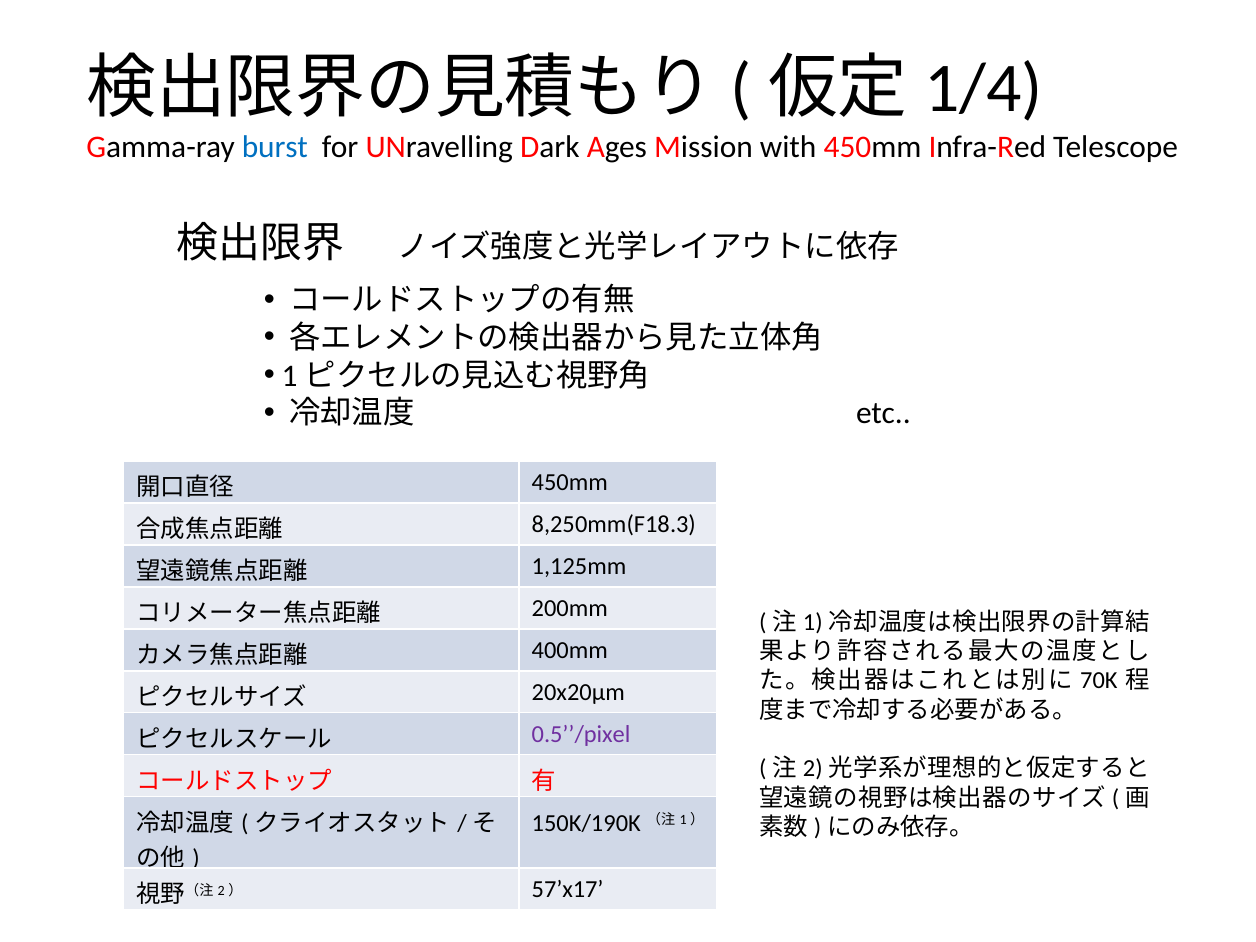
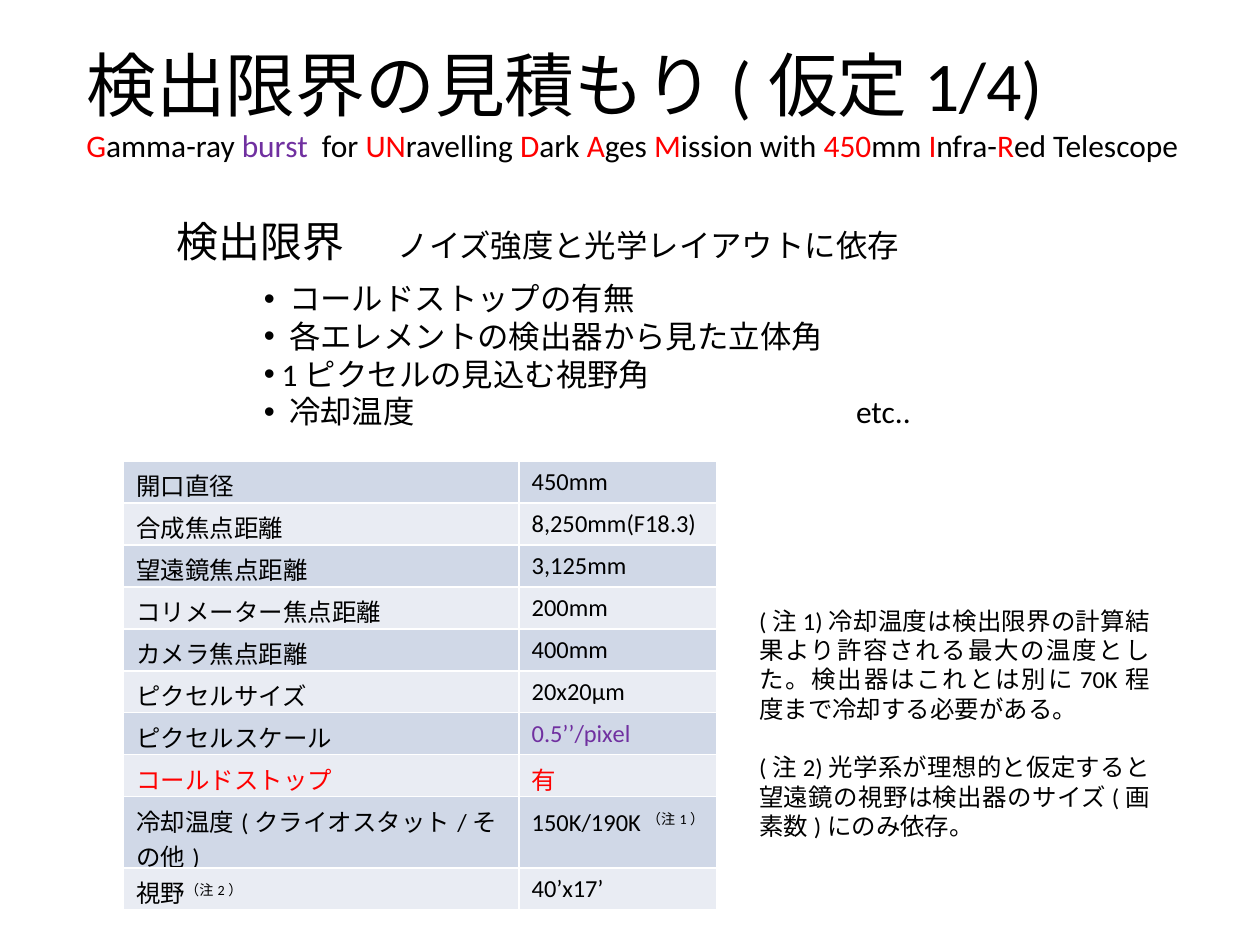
burst colour: blue -> purple
1,125mm: 1,125mm -> 3,125mm
57’x17: 57’x17 -> 40’x17
